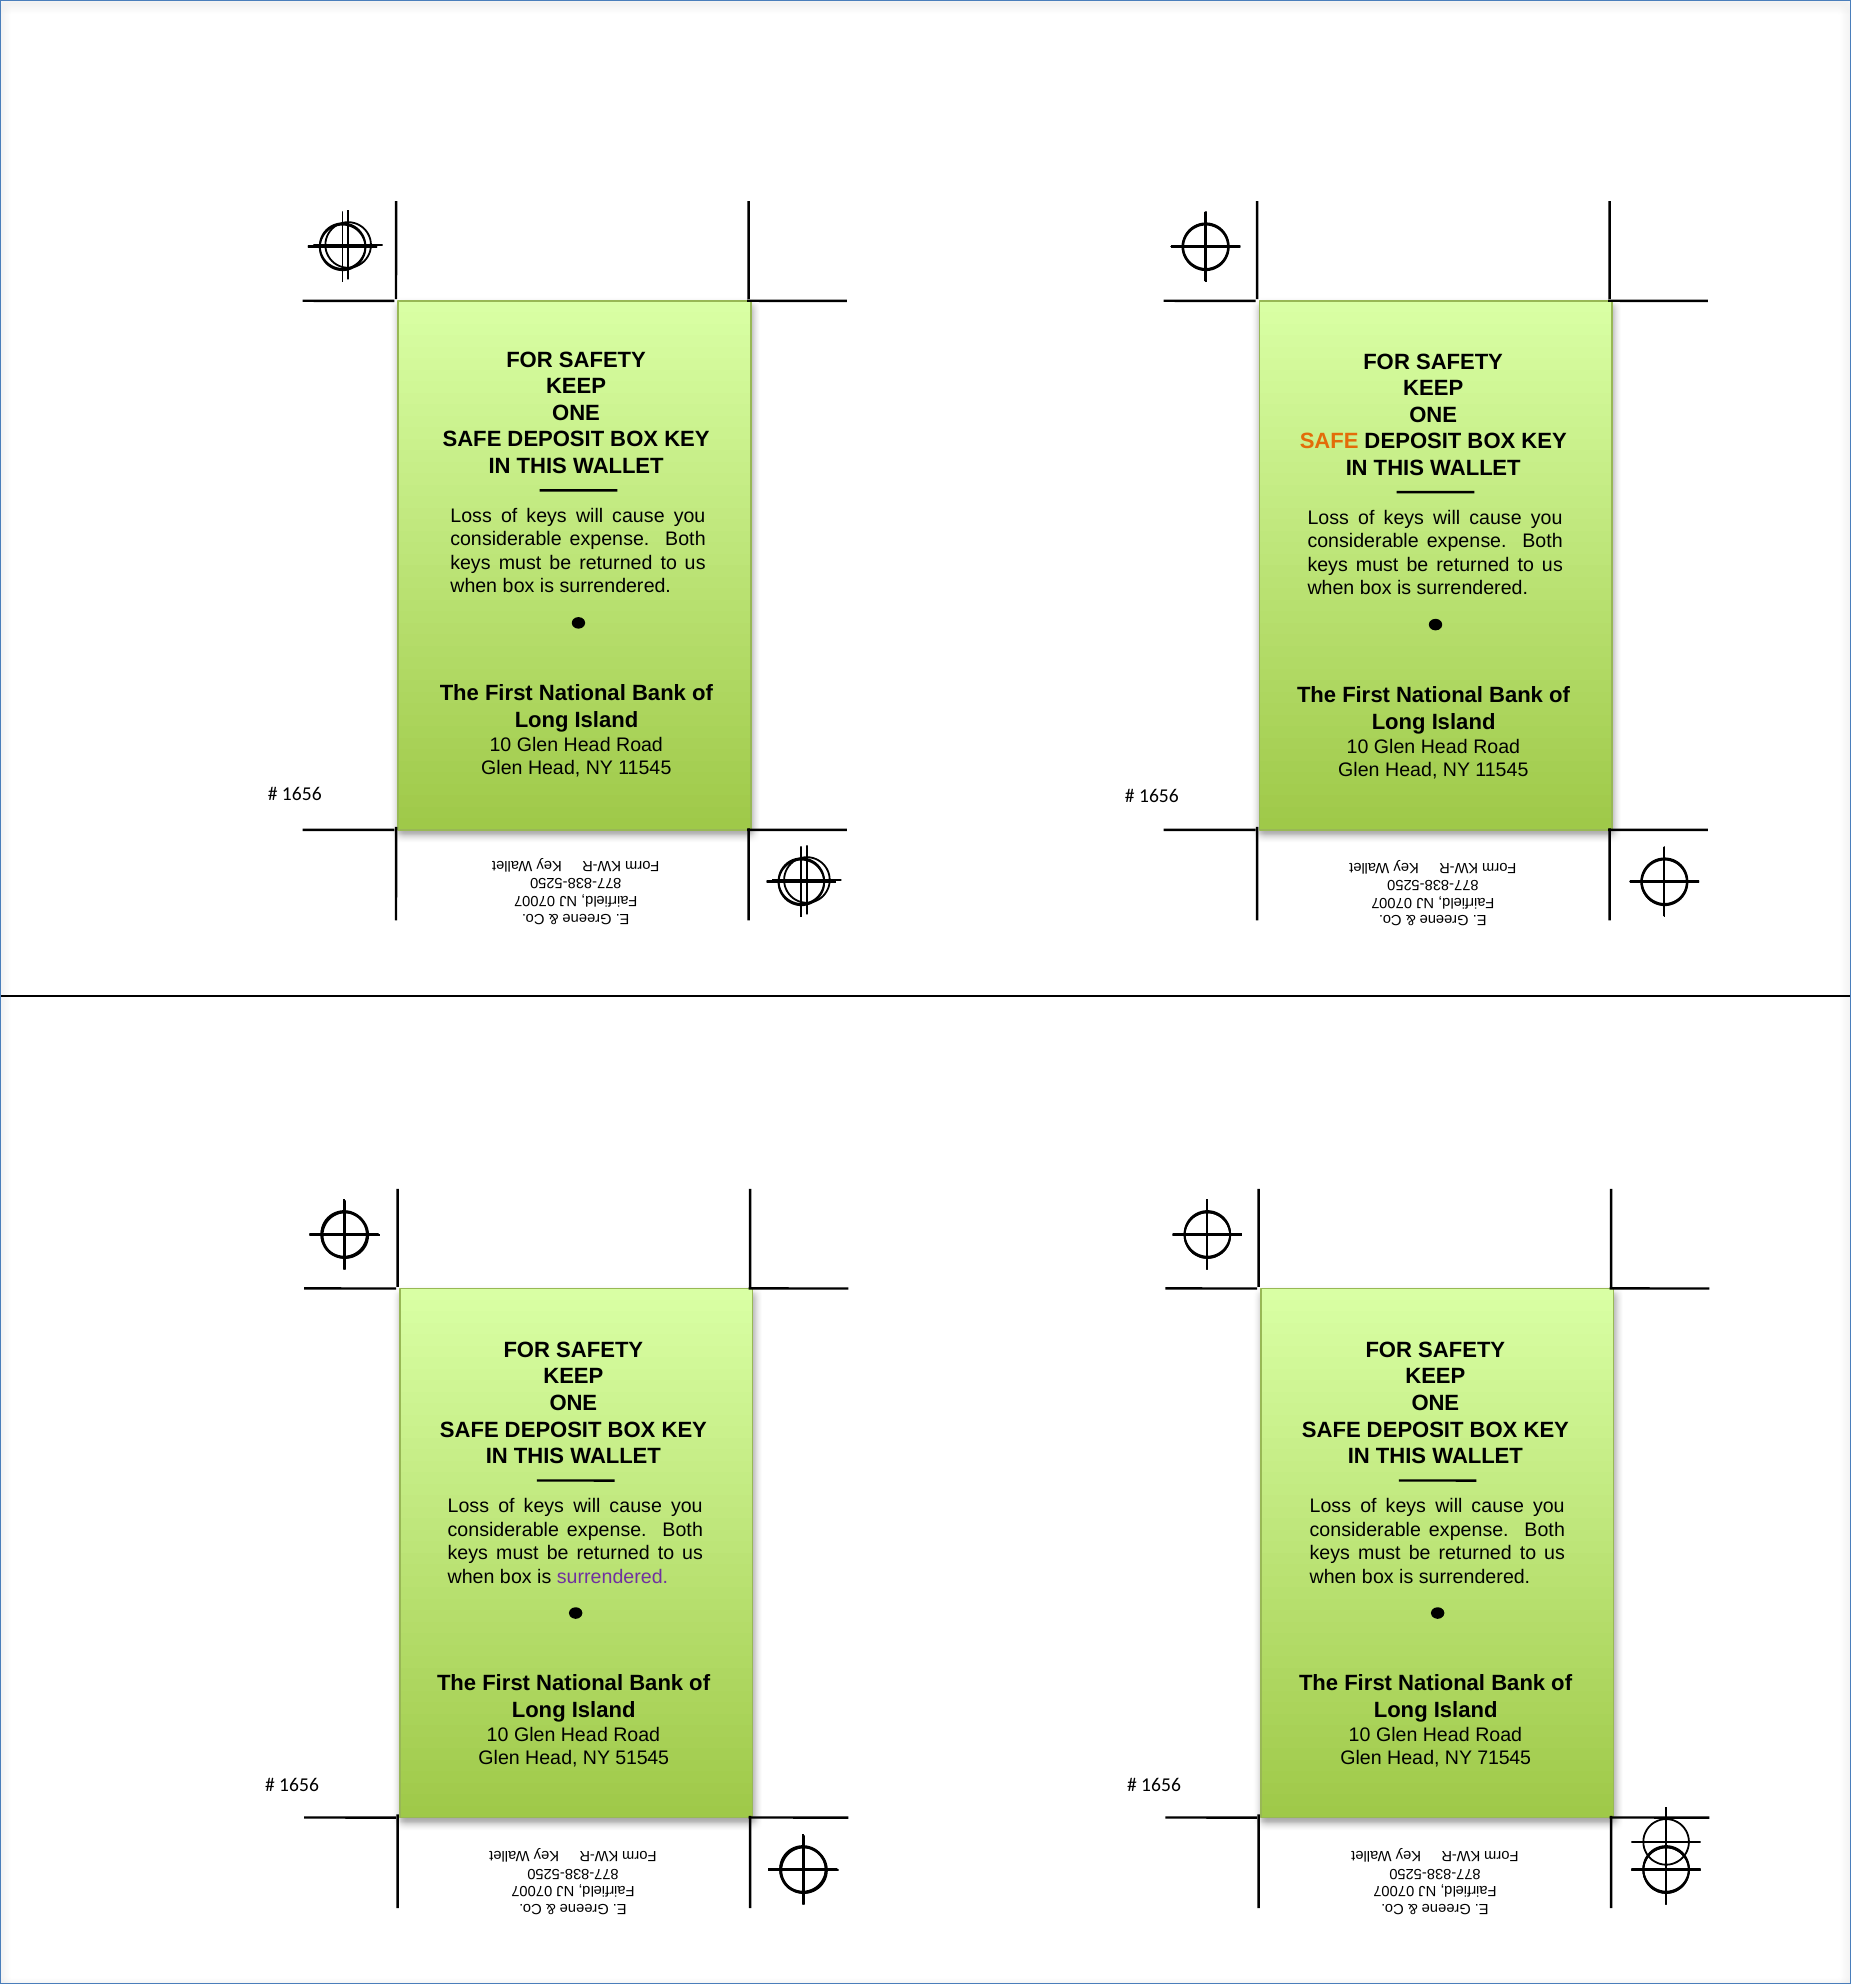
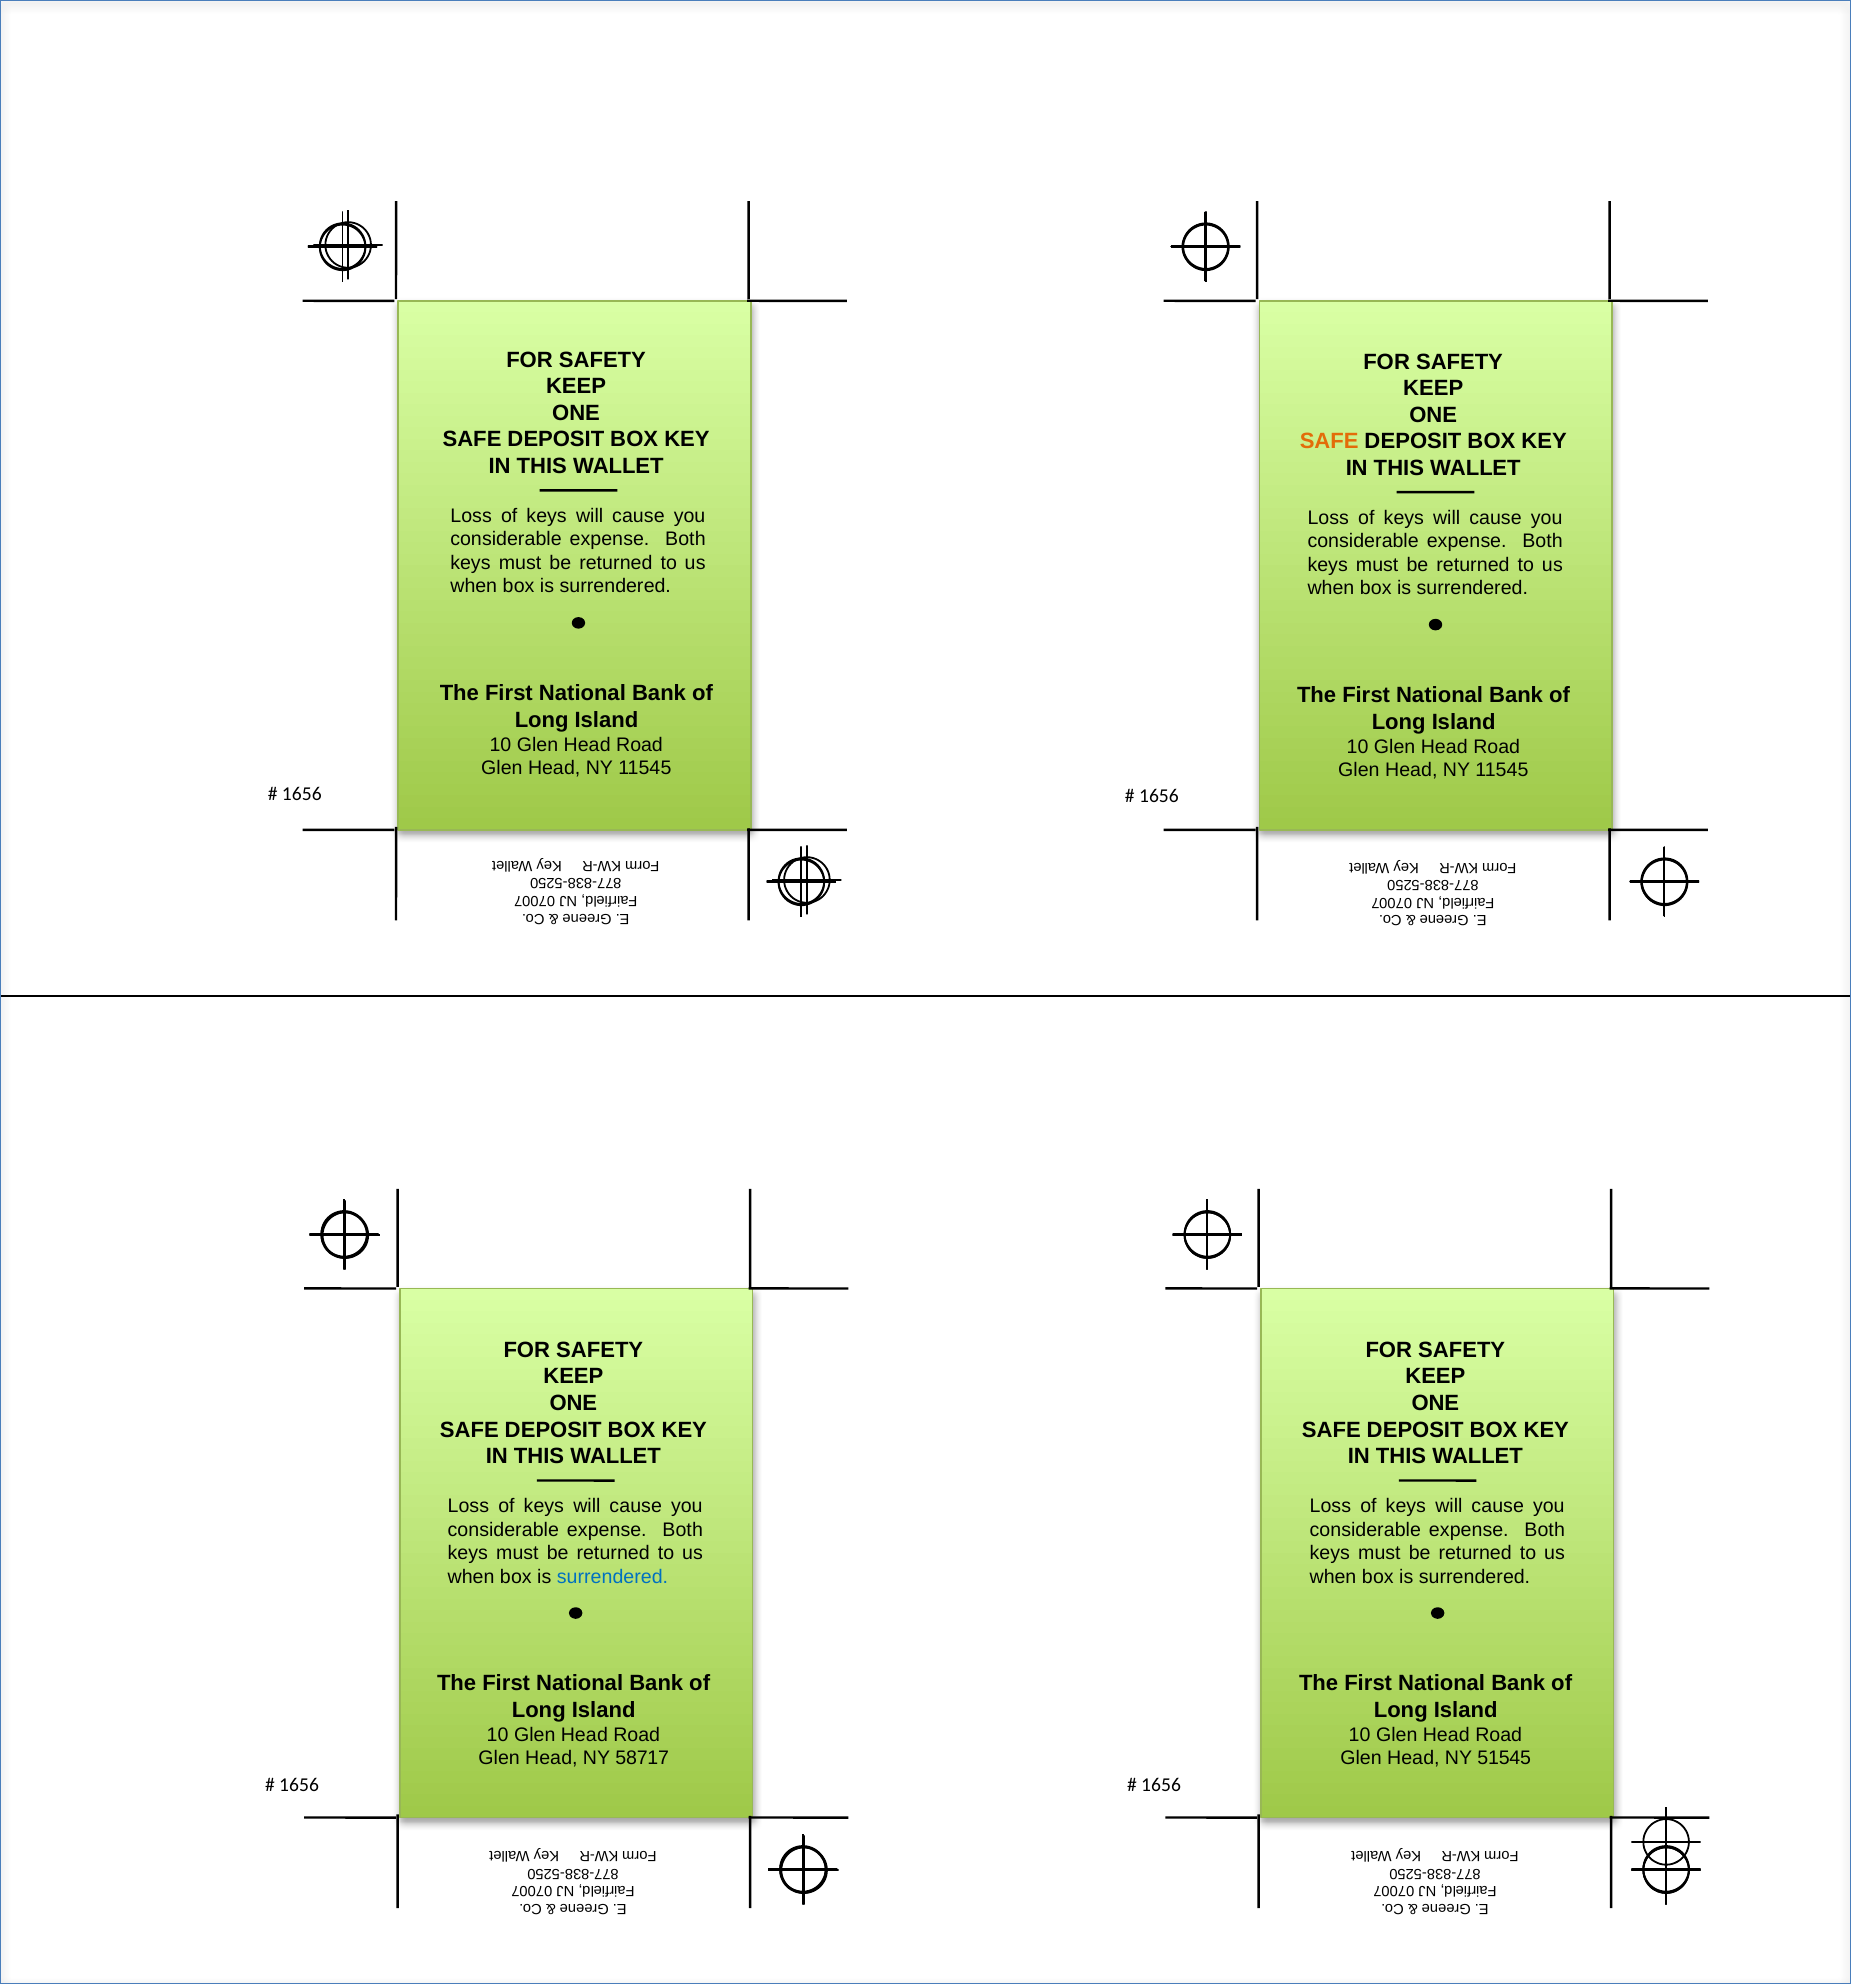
surrendered at (612, 1576) colour: purple -> blue
51545: 51545 -> 58717
71545: 71545 -> 51545
